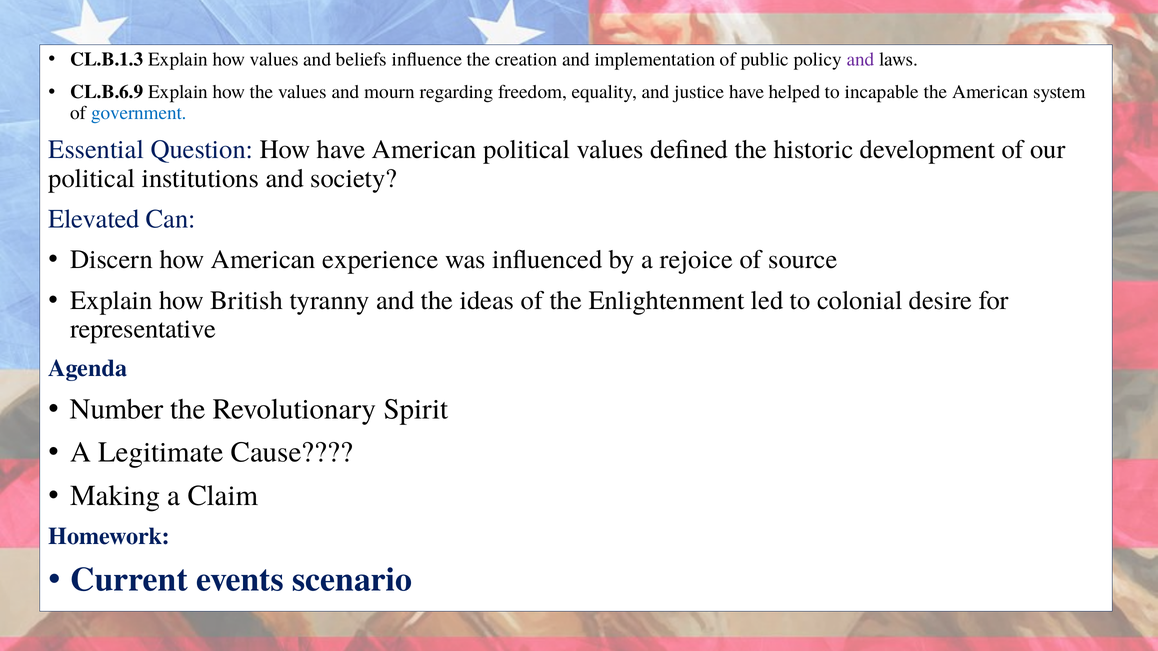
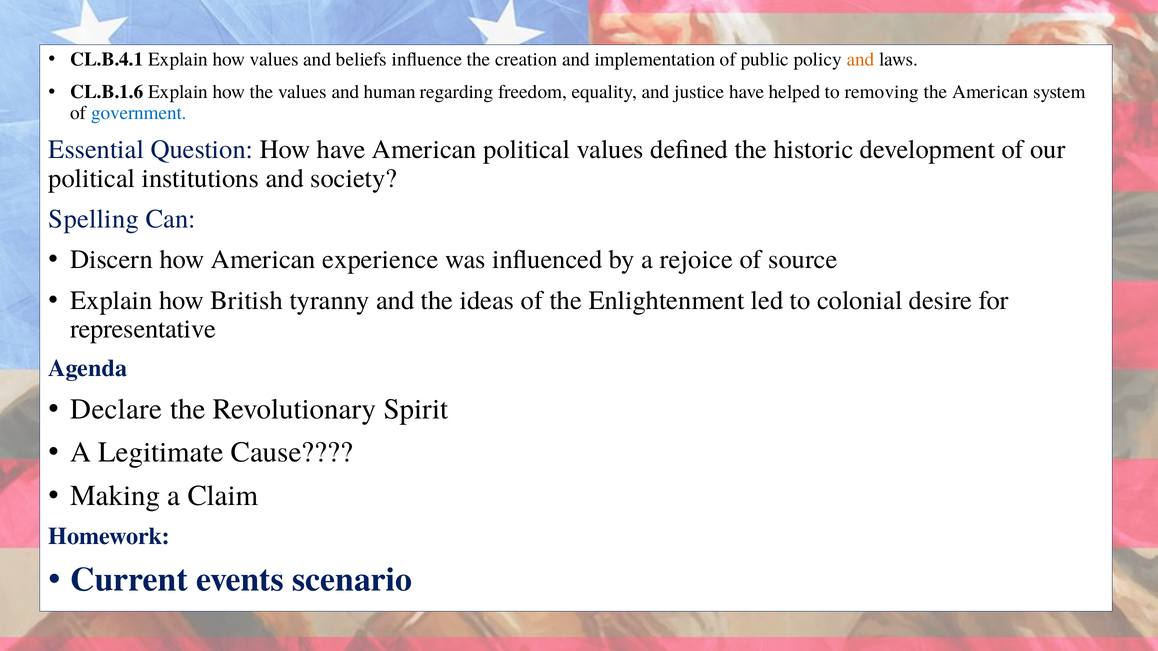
CL.B.1.3: CL.B.1.3 -> CL.B.4.1
and at (860, 59) colour: purple -> orange
CL.B.6.9: CL.B.6.9 -> CL.B.1.6
mourn: mourn -> human
incapable: incapable -> removing
Elevated: Elevated -> Spelling
Number: Number -> Declare
